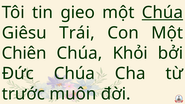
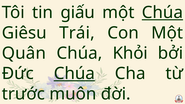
gieo: gieo -> giấu
Chiên: Chiên -> Quân
Chúa at (74, 74) underline: none -> present
